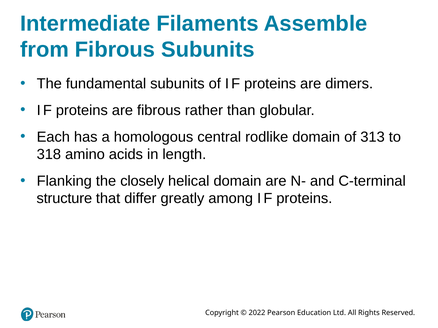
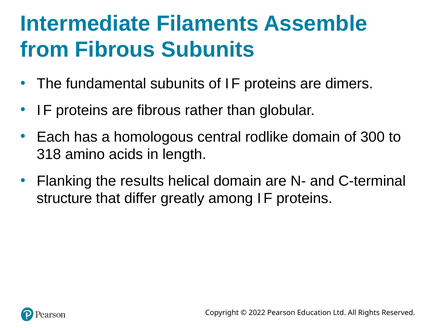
313: 313 -> 300
closely: closely -> results
